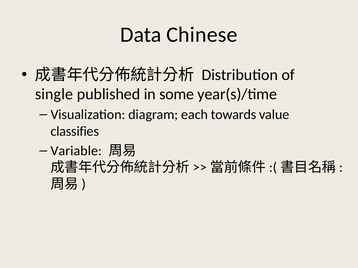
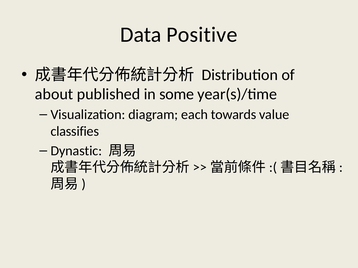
Chinese: Chinese -> Positive
single: single -> about
Variable: Variable -> Dynastic
